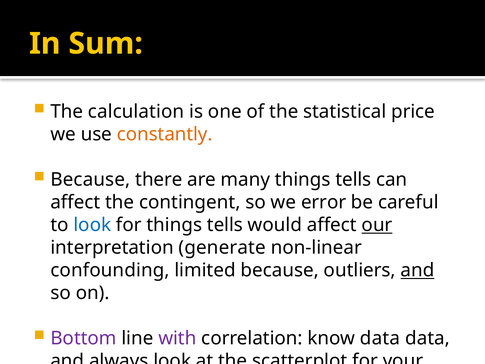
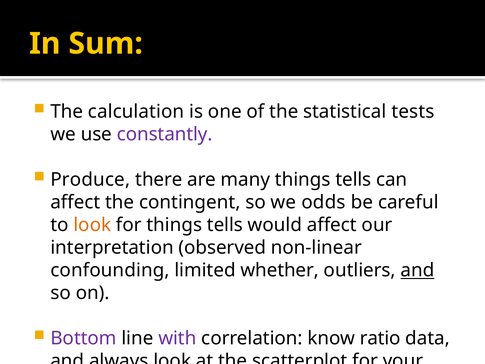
price: price -> tests
constantly colour: orange -> purple
Because at (90, 180): Because -> Produce
error: error -> odds
look at (92, 225) colour: blue -> orange
our underline: present -> none
generate: generate -> observed
limited because: because -> whether
know data: data -> ratio
